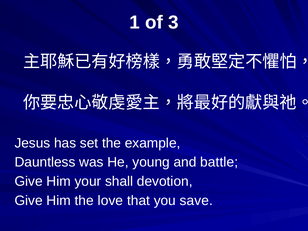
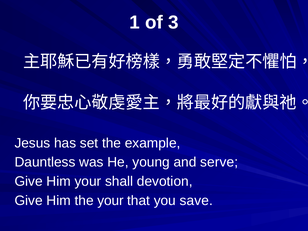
battle: battle -> serve
the love: love -> your
